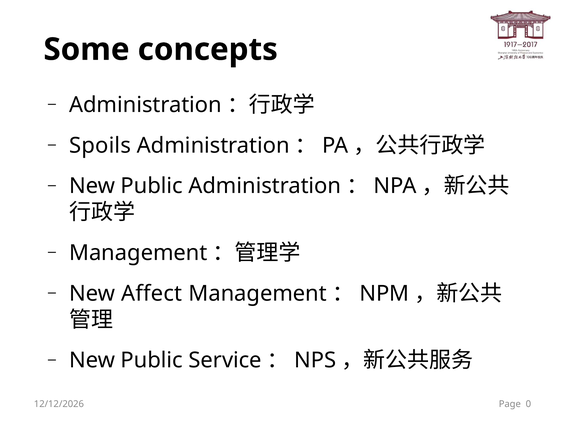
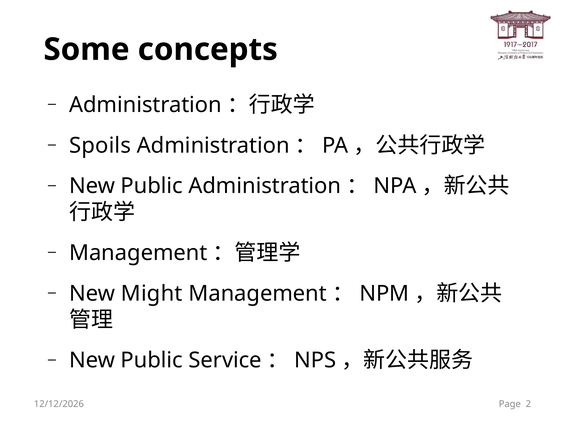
Affect: Affect -> Might
0: 0 -> 2
